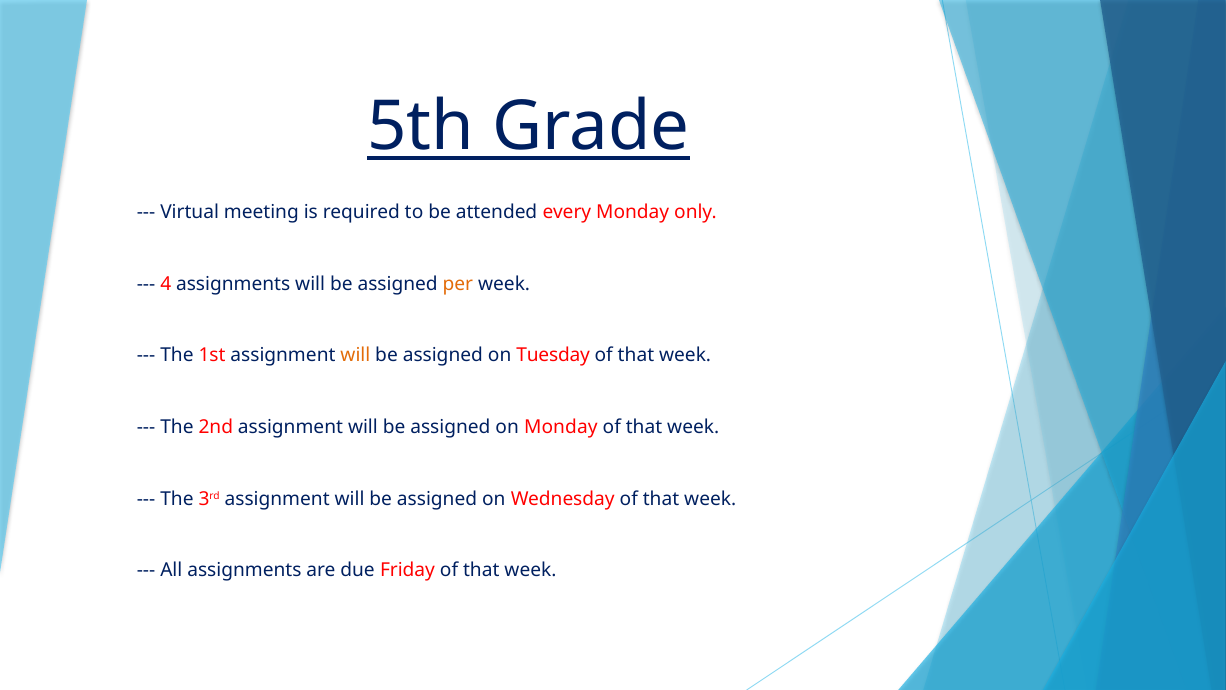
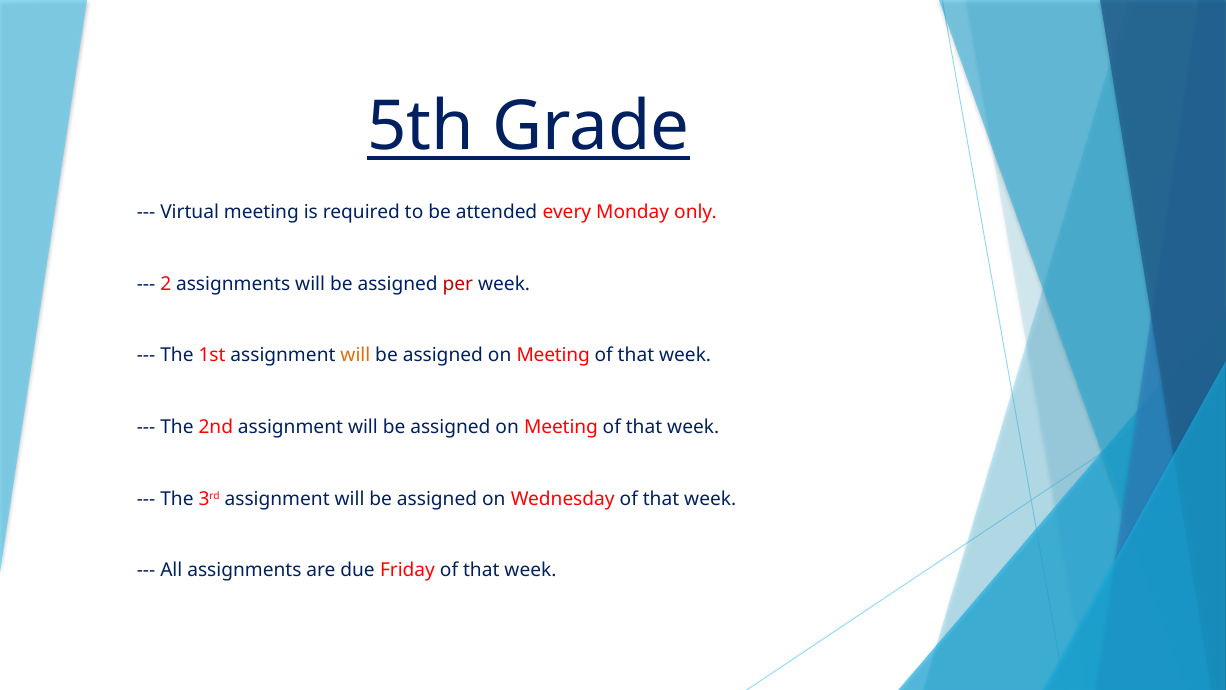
4: 4 -> 2
per colour: orange -> red
Tuesday at (553, 355): Tuesday -> Meeting
Monday at (561, 427): Monday -> Meeting
